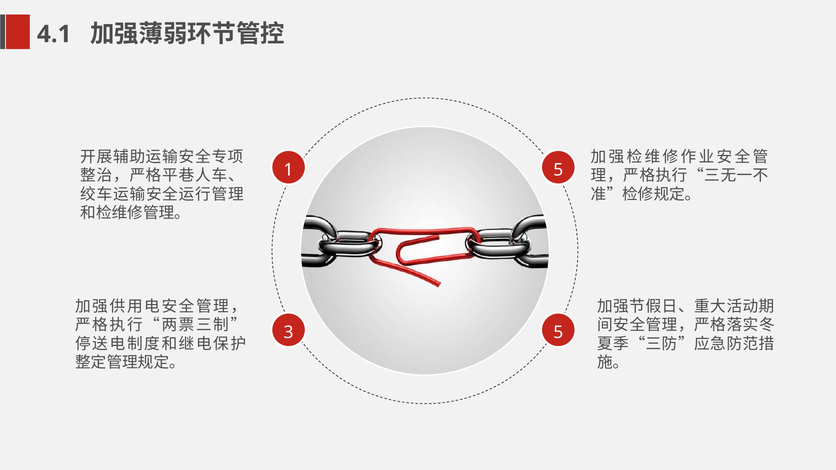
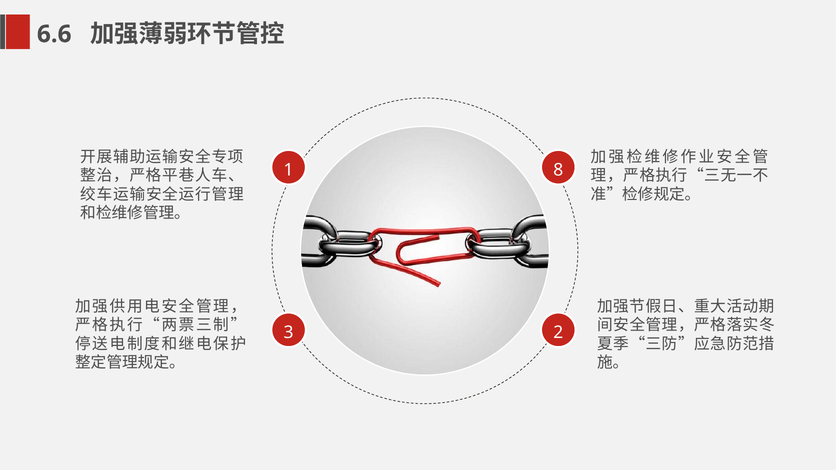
4.1: 4.1 -> 6.6
1 5: 5 -> 8
3 5: 5 -> 2
